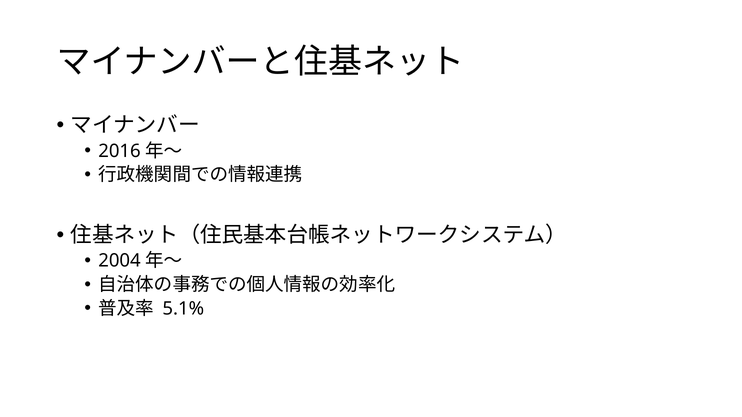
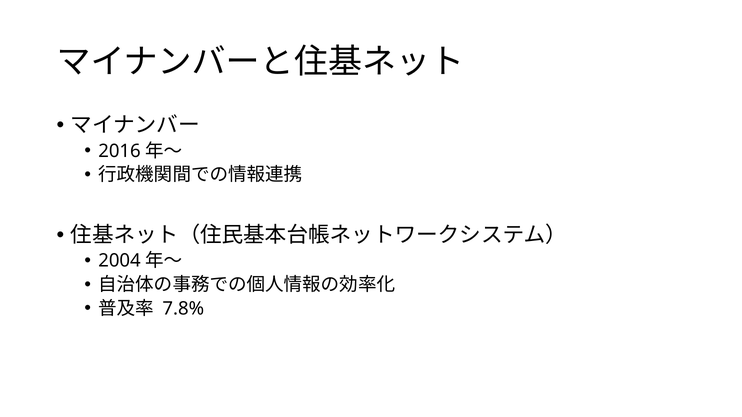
5.1%: 5.1% -> 7.8%
